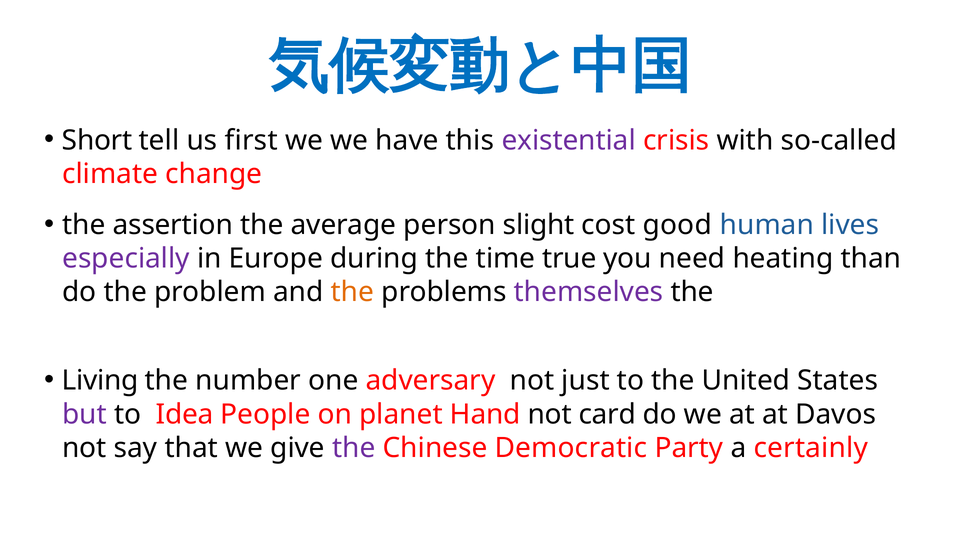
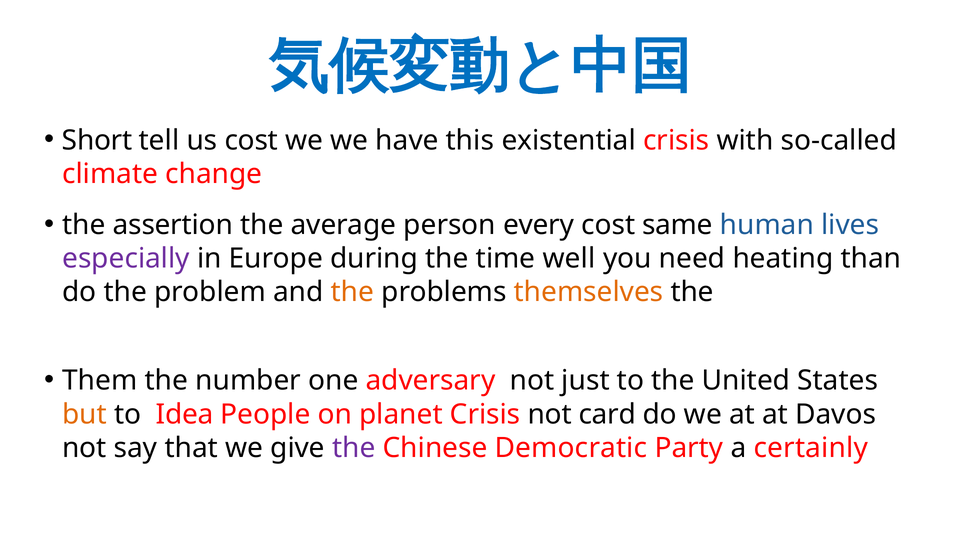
us first: first -> cost
existential colour: purple -> black
slight: slight -> every
good: good -> same
true: true -> well
themselves colour: purple -> orange
Living: Living -> Them
but colour: purple -> orange
planet Hand: Hand -> Crisis
